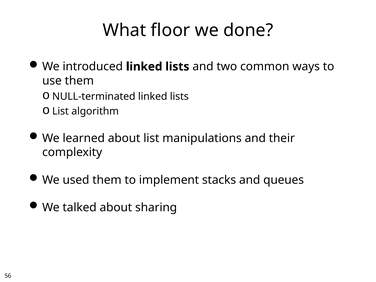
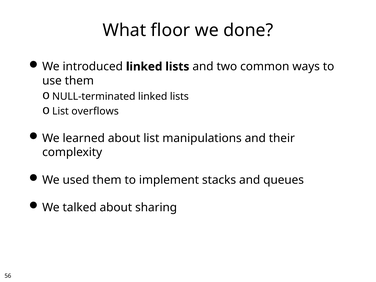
algorithm: algorithm -> overflows
